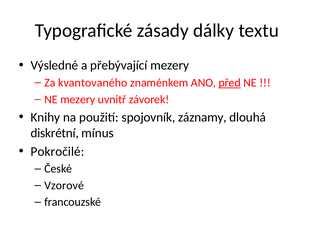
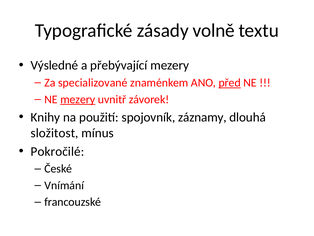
dálky: dálky -> volně
kvantovaného: kvantovaného -> specializované
mezery at (78, 99) underline: none -> present
diskrétní: diskrétní -> složitost
Vzorové: Vzorové -> Vnímání
